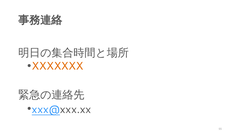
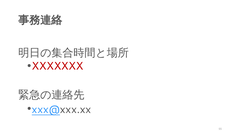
XXXXXXX colour: orange -> red
